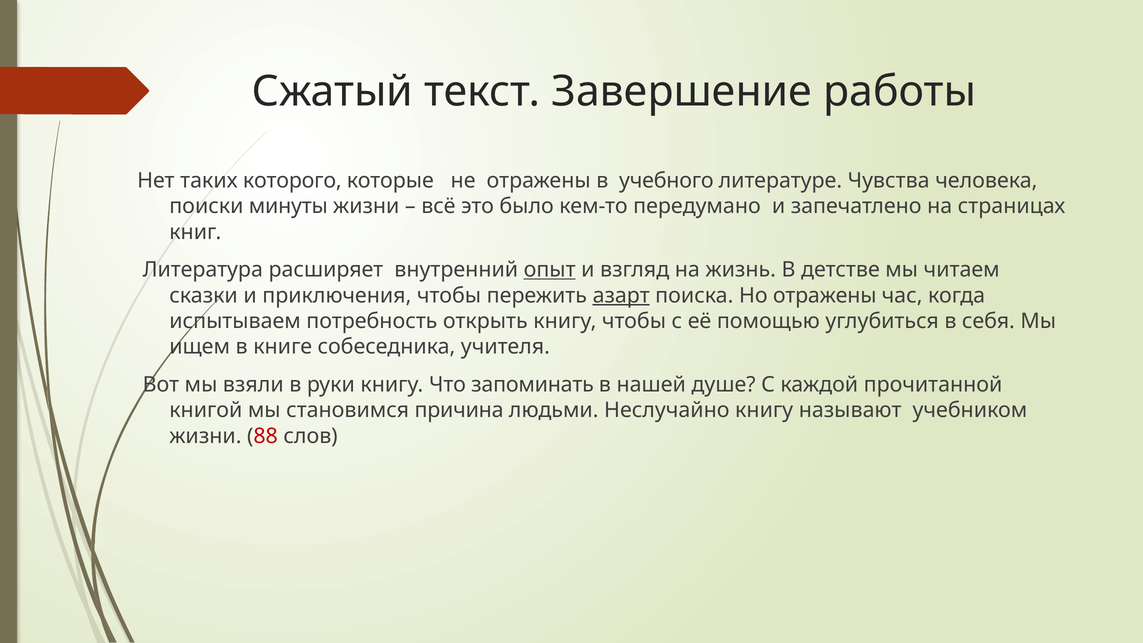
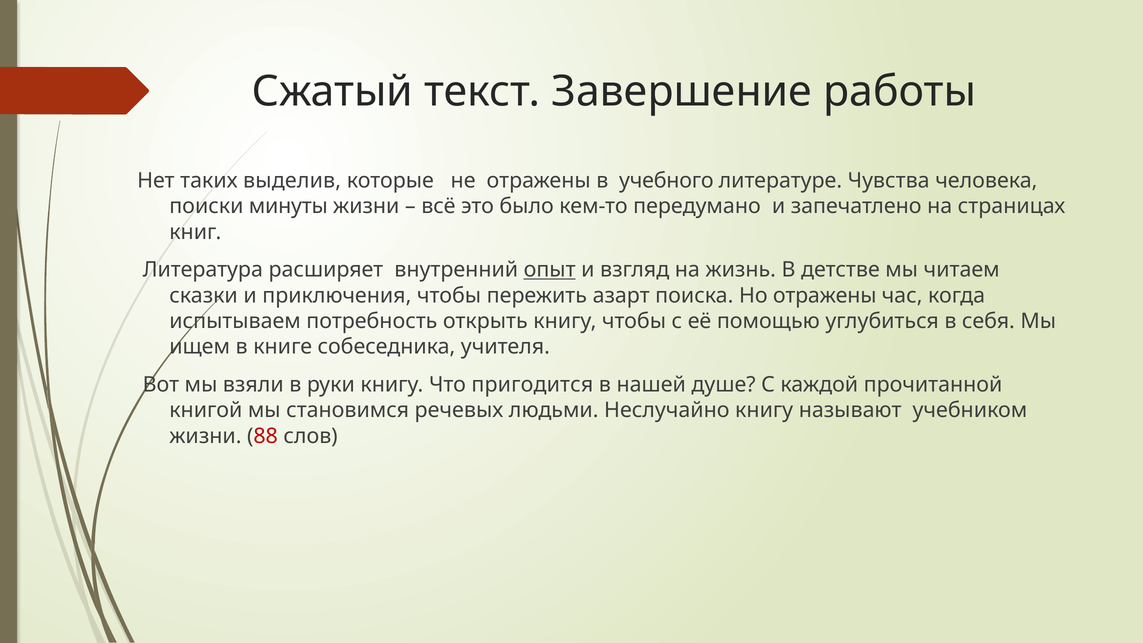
которого: которого -> выделив
азарт underline: present -> none
запоминать: запоминать -> пригодится
причина: причина -> речевых
